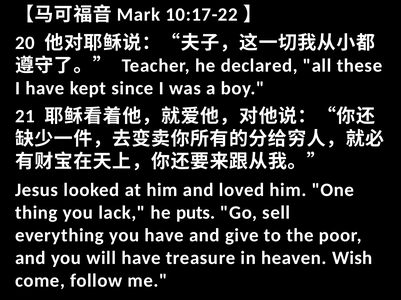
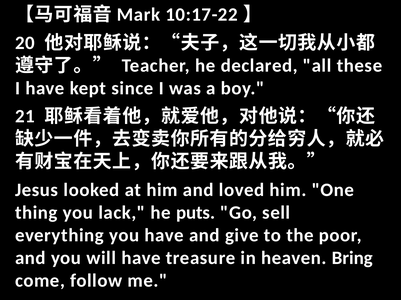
Wish: Wish -> Bring
